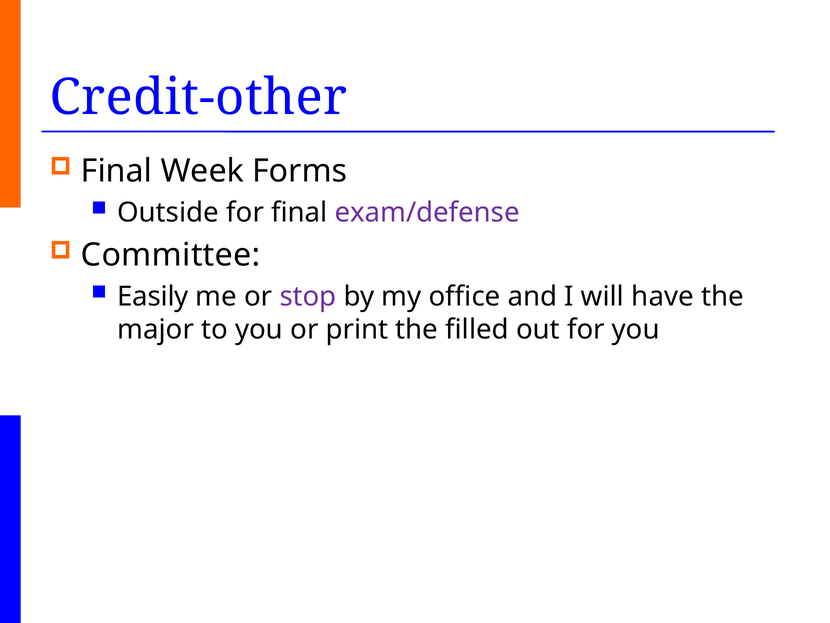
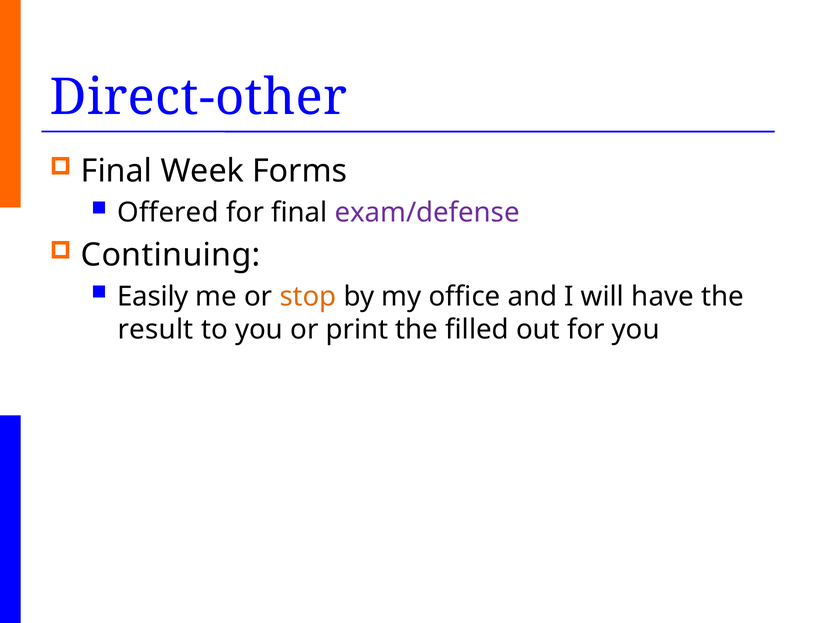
Credit-other: Credit-other -> Direct-other
Outside: Outside -> Offered
Committee: Committee -> Continuing
stop colour: purple -> orange
major: major -> result
